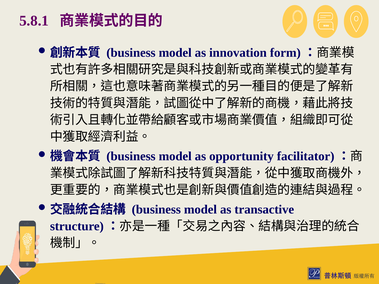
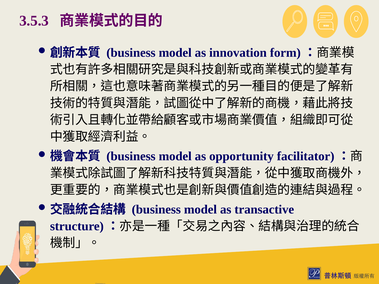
5.8.1: 5.8.1 -> 3.5.3
